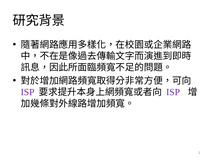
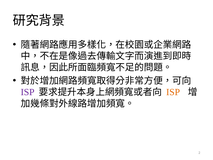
ISP at (173, 92) colour: purple -> orange
